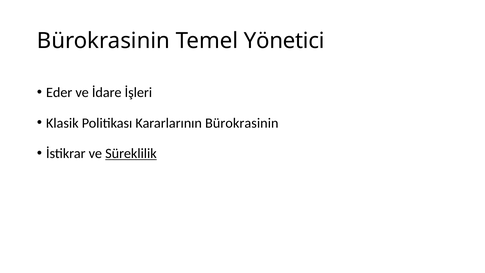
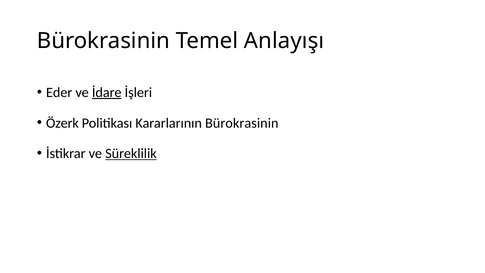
Yönetici: Yönetici -> Anlayışı
İdare underline: none -> present
Klasik: Klasik -> Özerk
